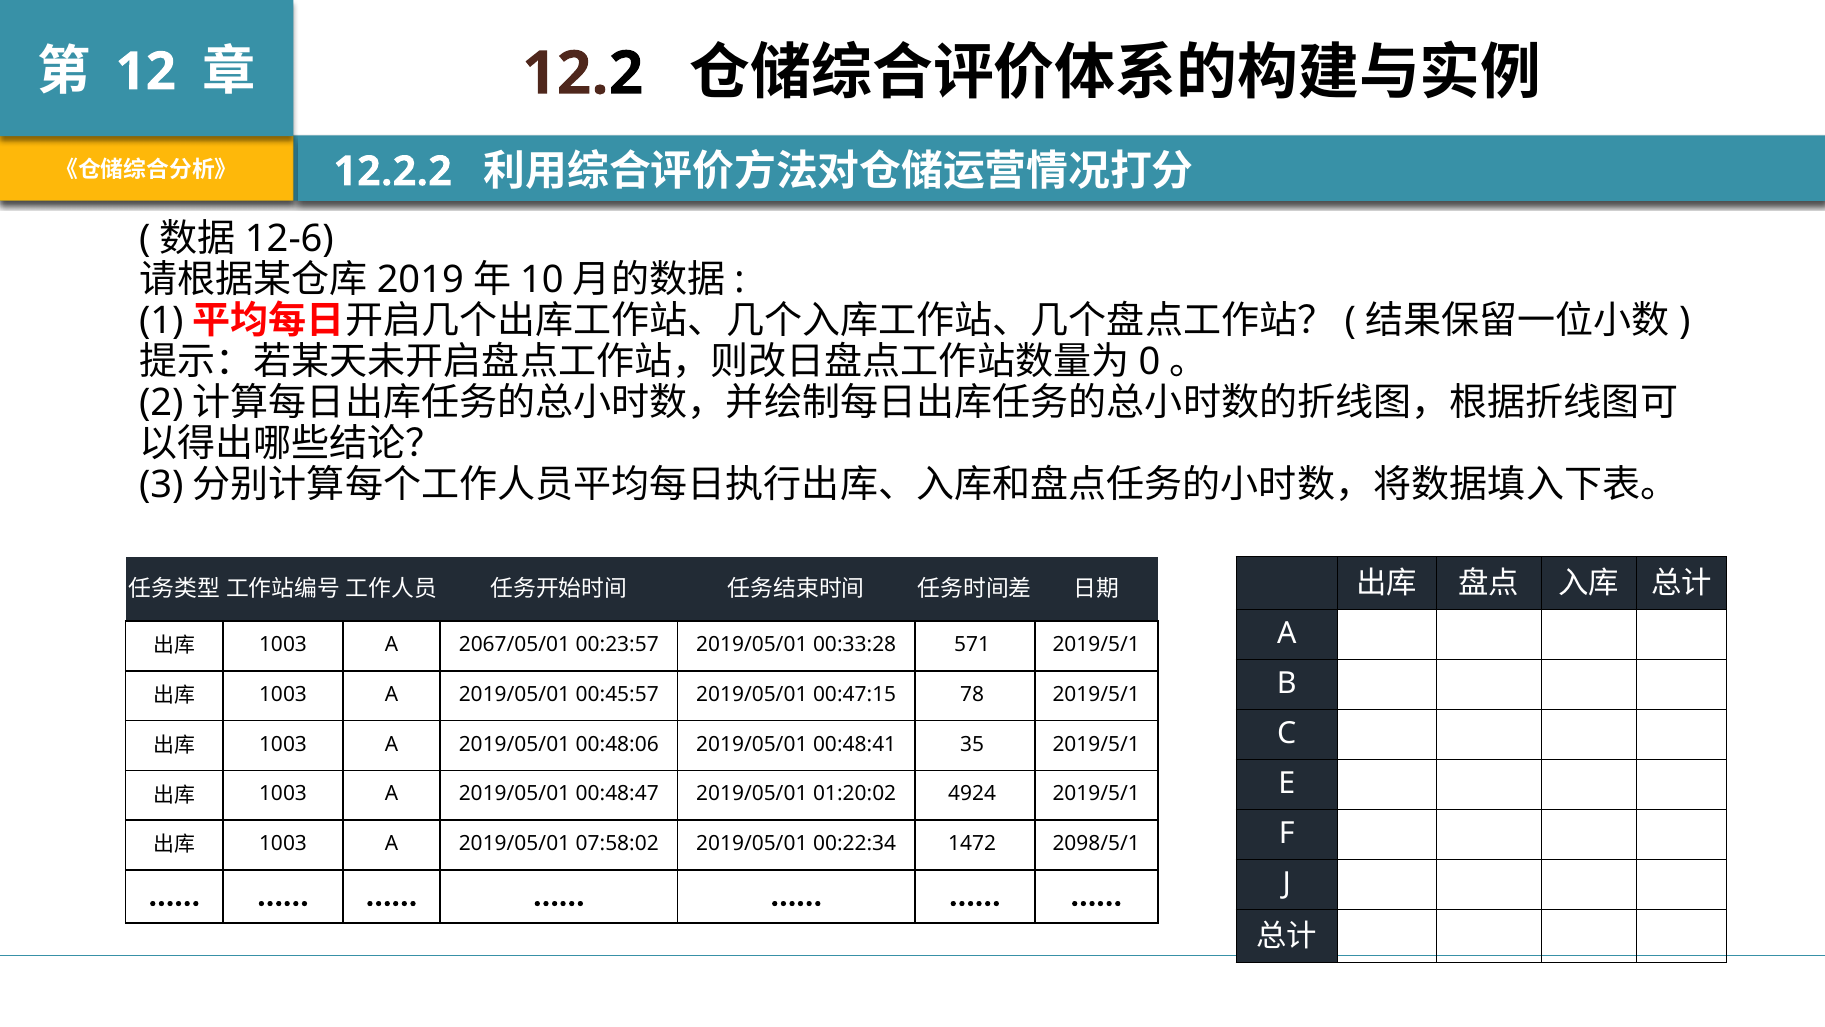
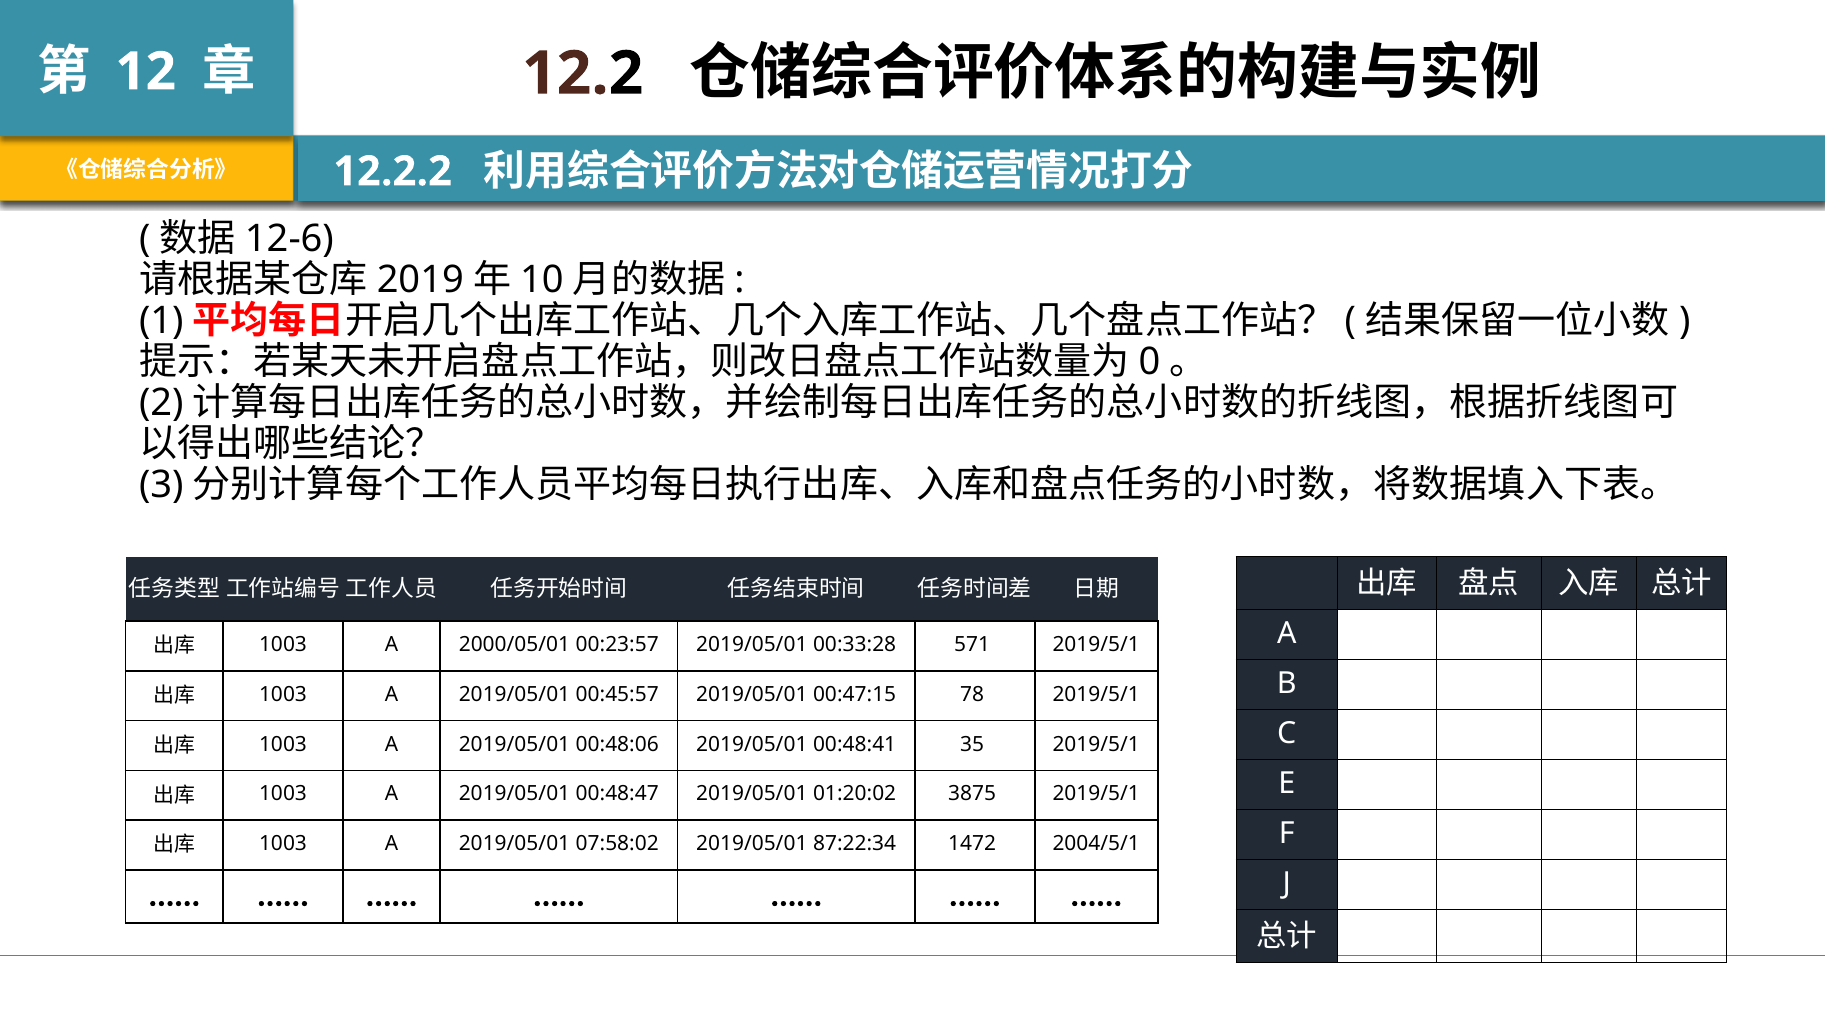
2067/05/01: 2067/05/01 -> 2000/05/01
4924: 4924 -> 3875
00:22:34: 00:22:34 -> 87:22:34
2098/5/1: 2098/5/1 -> 2004/5/1
